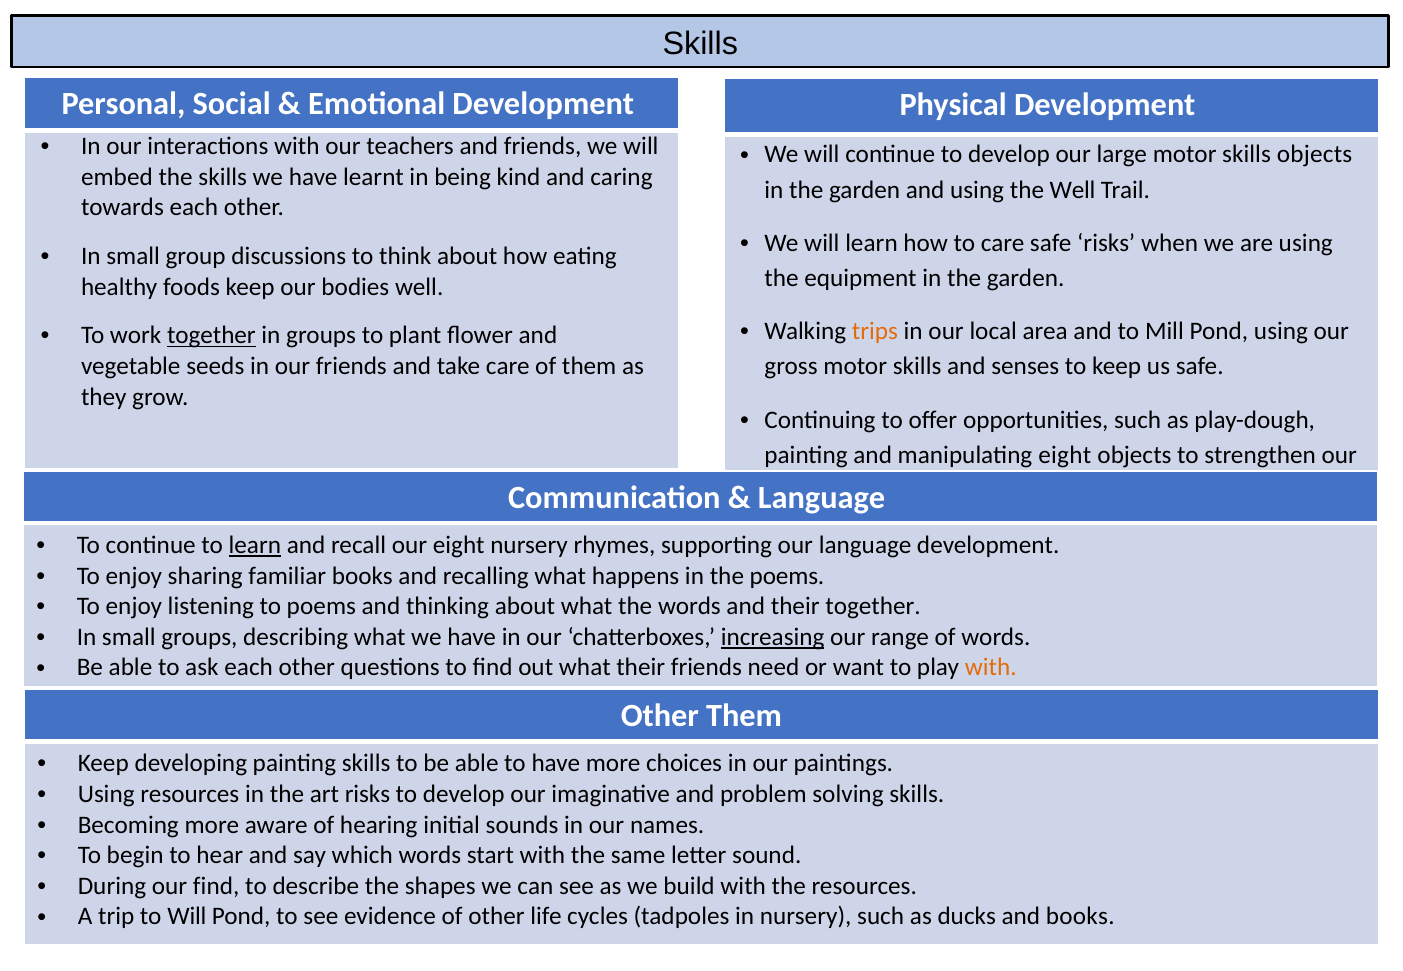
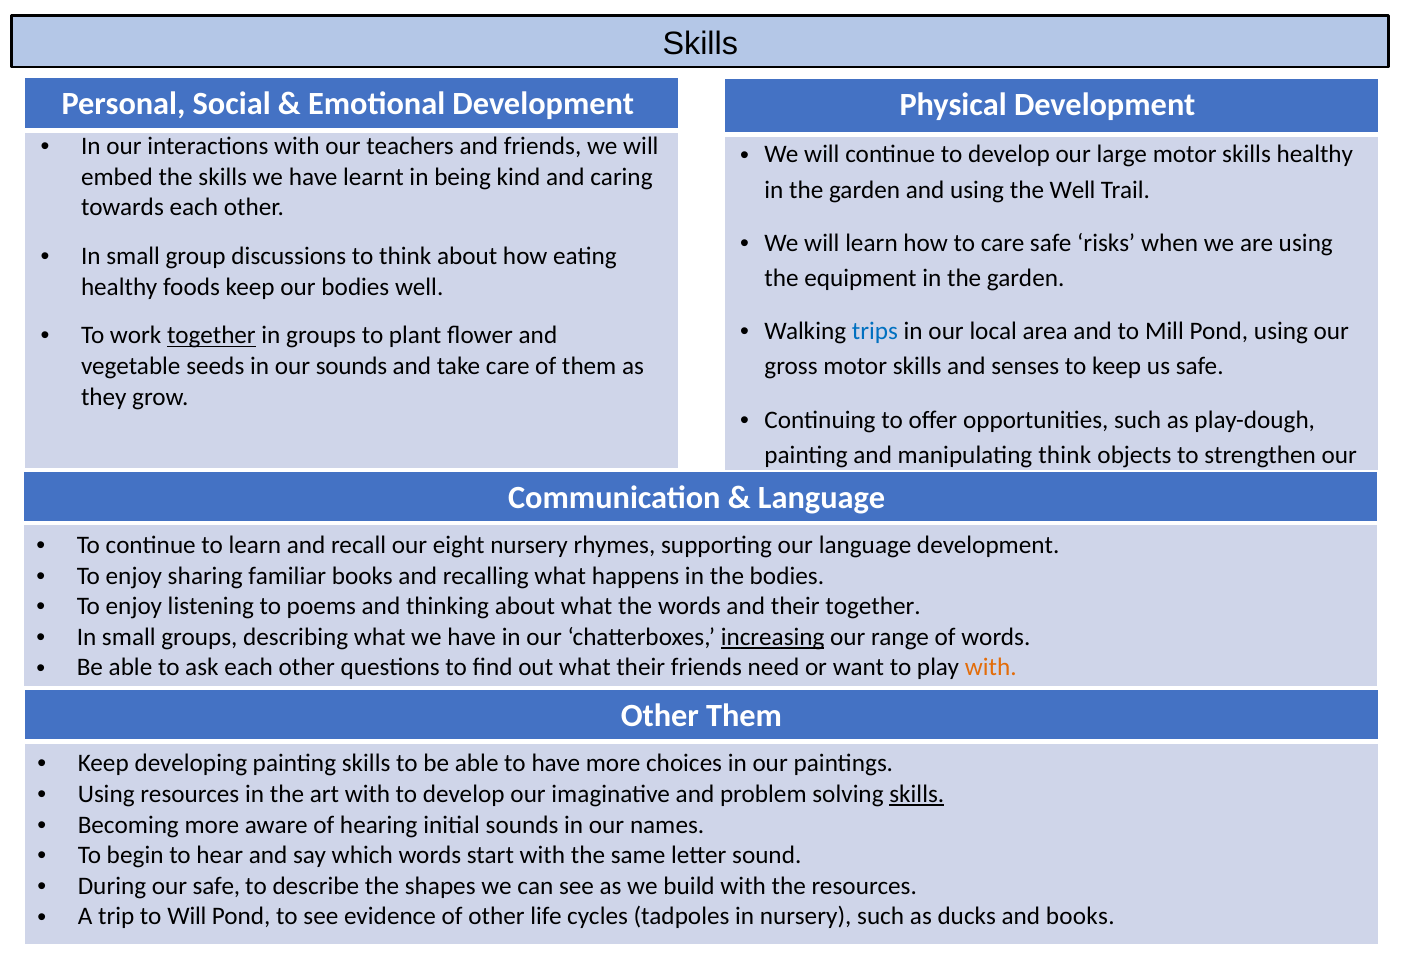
skills objects: objects -> healthy
trips colour: orange -> blue
our friends: friends -> sounds
manipulating eight: eight -> think
learn at (255, 545) underline: present -> none
the poems: poems -> bodies
art risks: risks -> with
skills at (917, 794) underline: none -> present
our find: find -> safe
